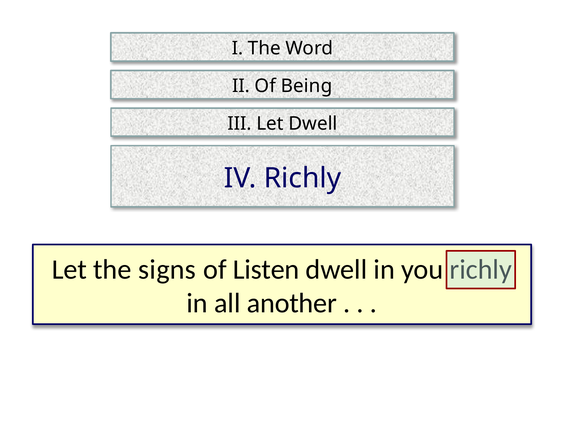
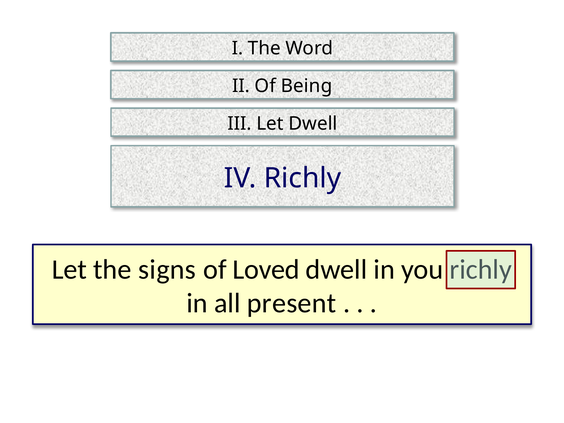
Listen: Listen -> Loved
another: another -> present
